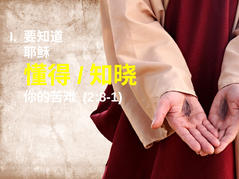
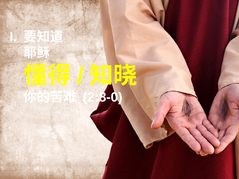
2:8-1: 2:8-1 -> 2:8-0
